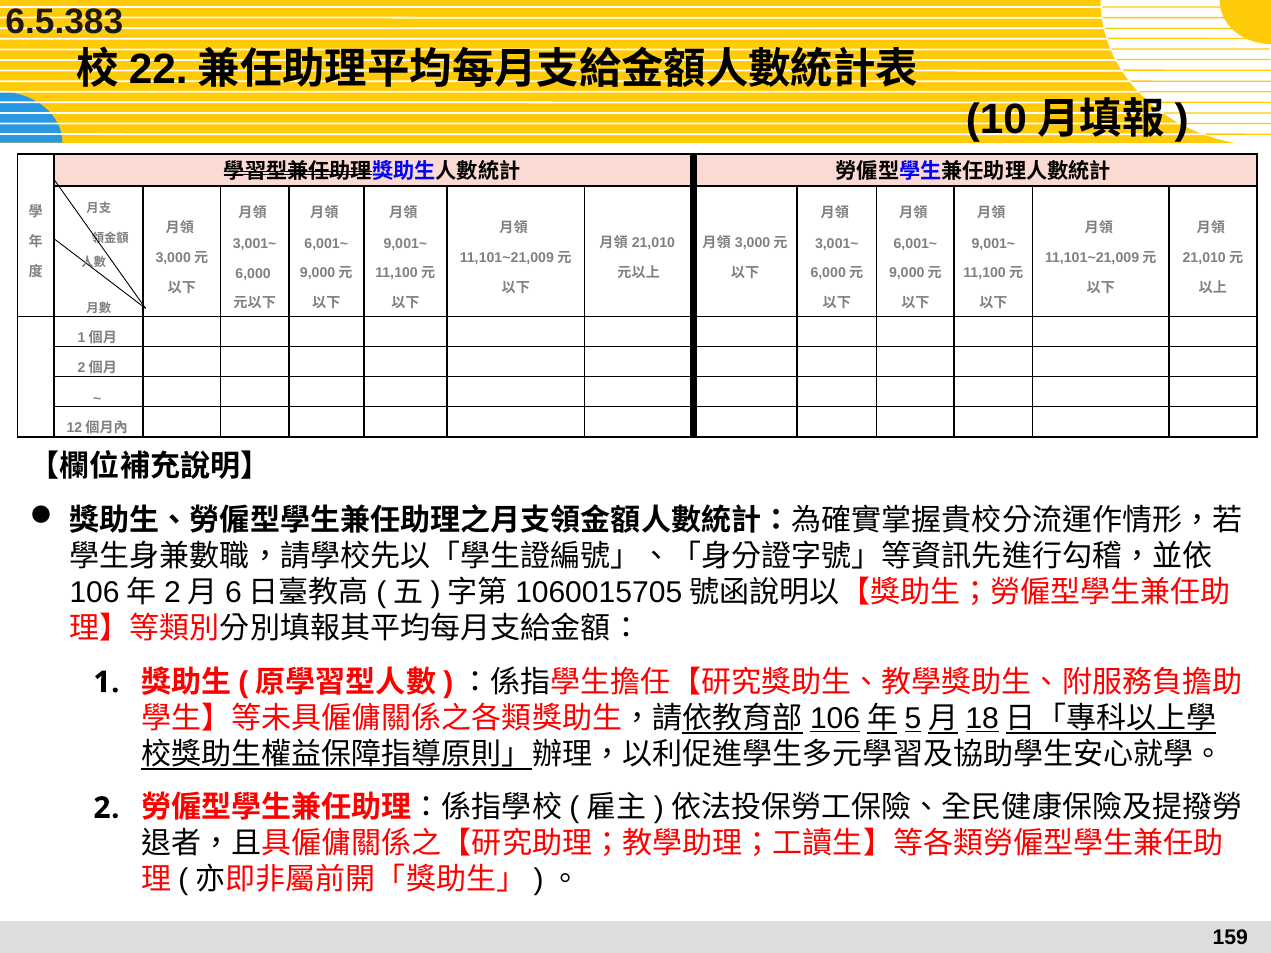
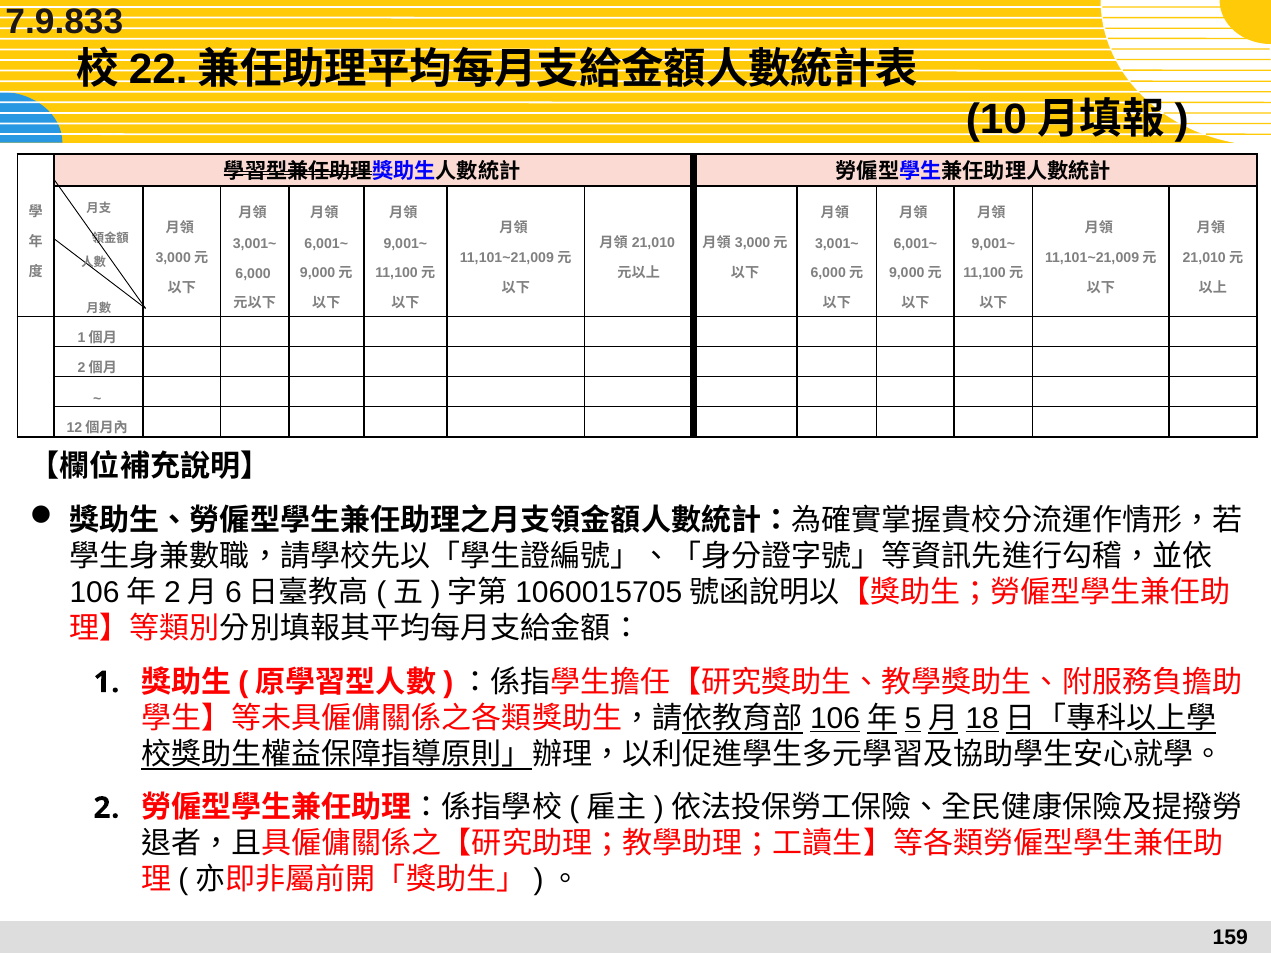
6.5.383: 6.5.383 -> 7.9.833
